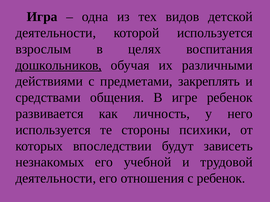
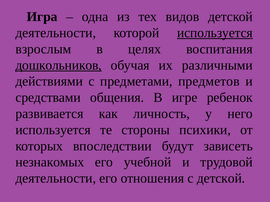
используется at (215, 33) underline: none -> present
закреплять: закреплять -> предметов
с ребенок: ребенок -> детской
